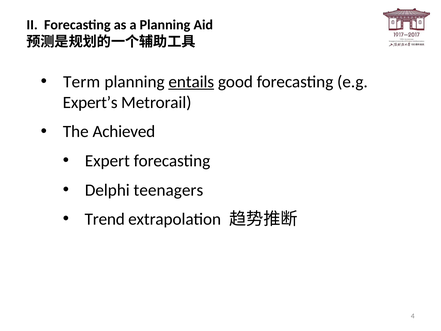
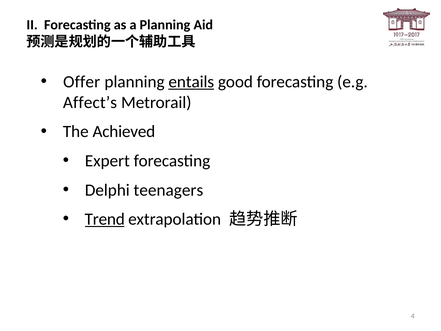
Term: Term -> Offer
Expert’s: Expert’s -> Affect’s
Trend underline: none -> present
